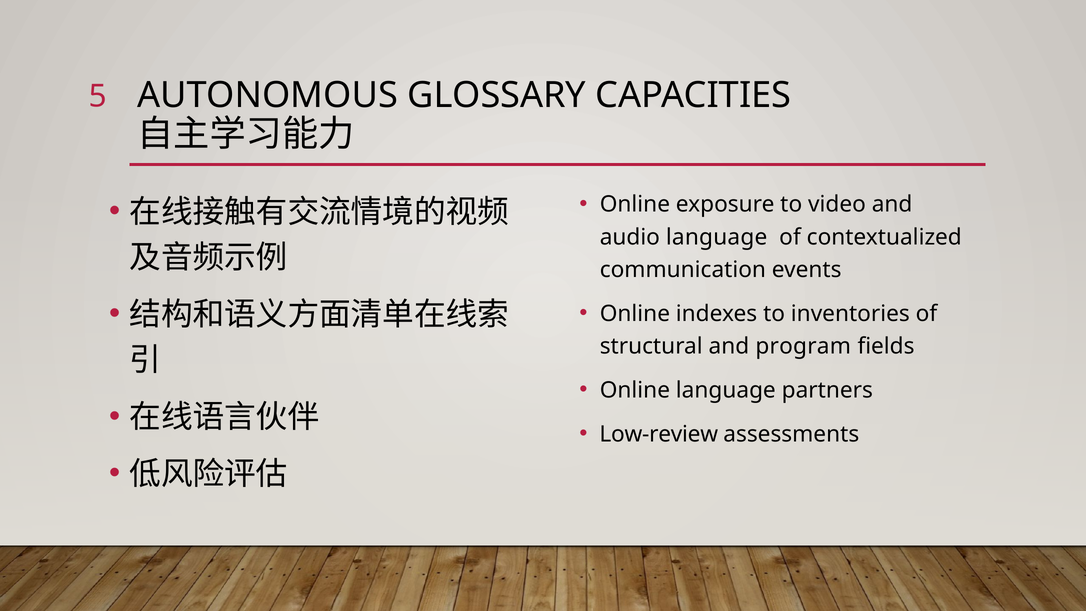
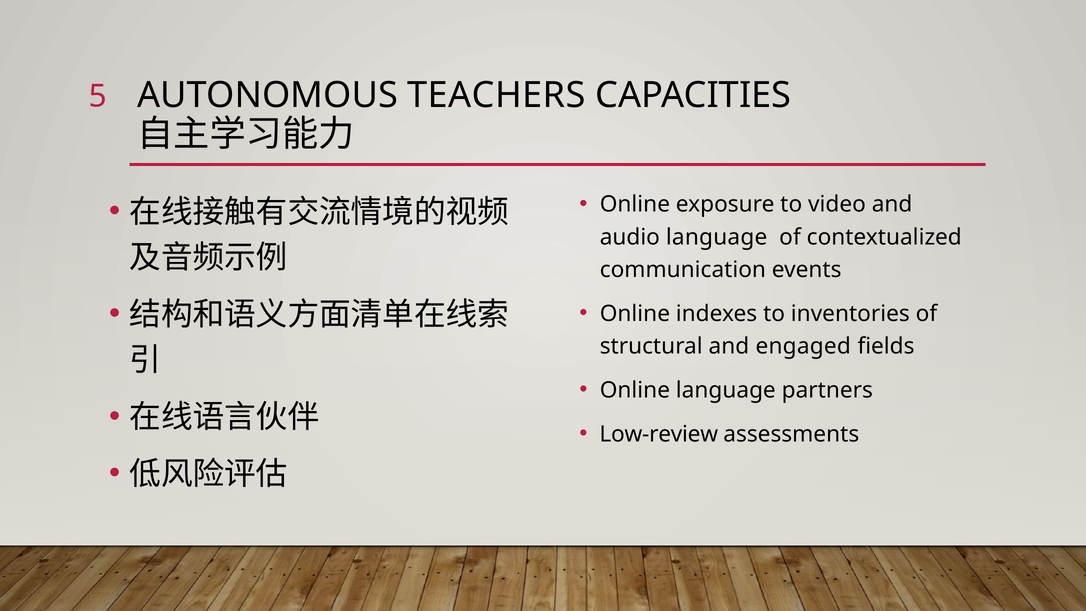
GLOSSARY: GLOSSARY -> TEACHERS
program: program -> engaged
